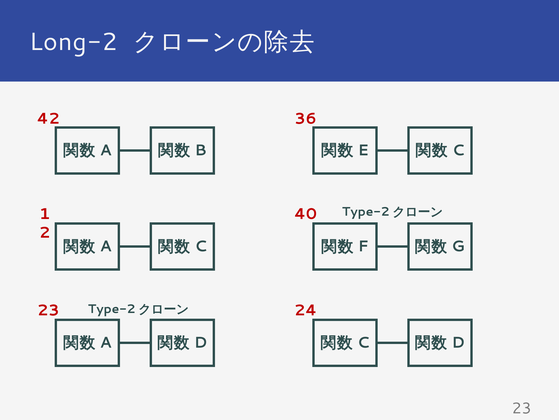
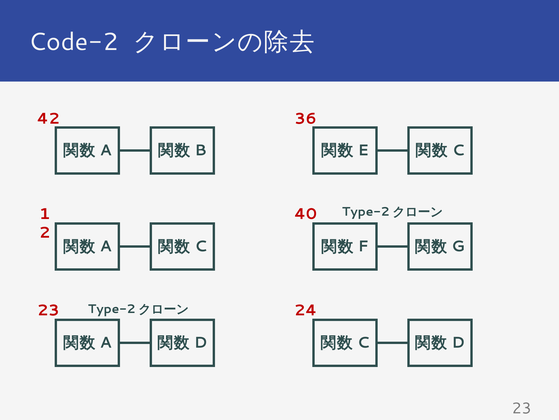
Long-2: Long-2 -> Code-2
